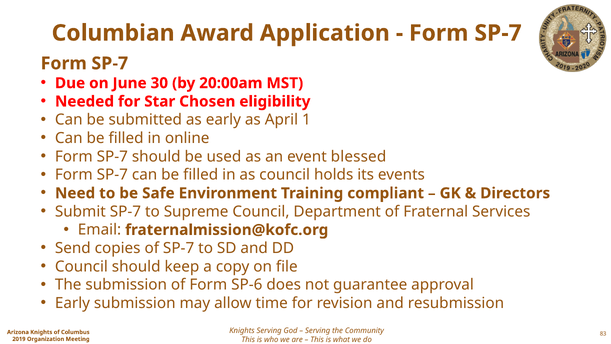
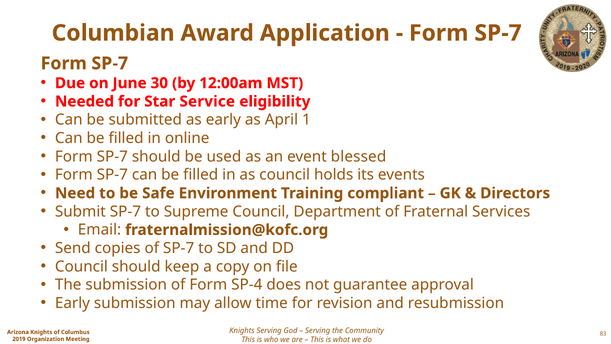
20:00am: 20:00am -> 12:00am
Chosen: Chosen -> Service
SP-6: SP-6 -> SP-4
